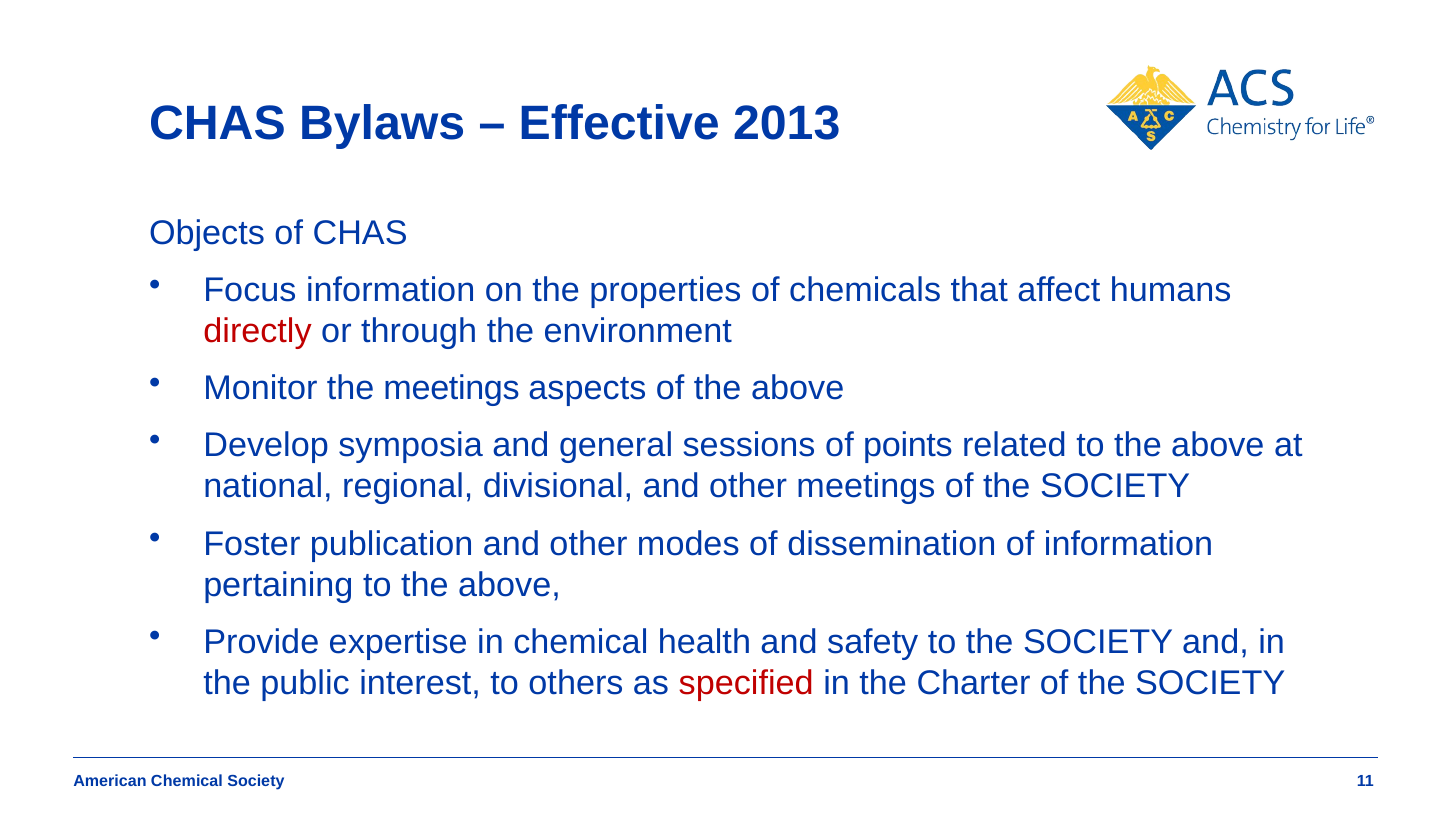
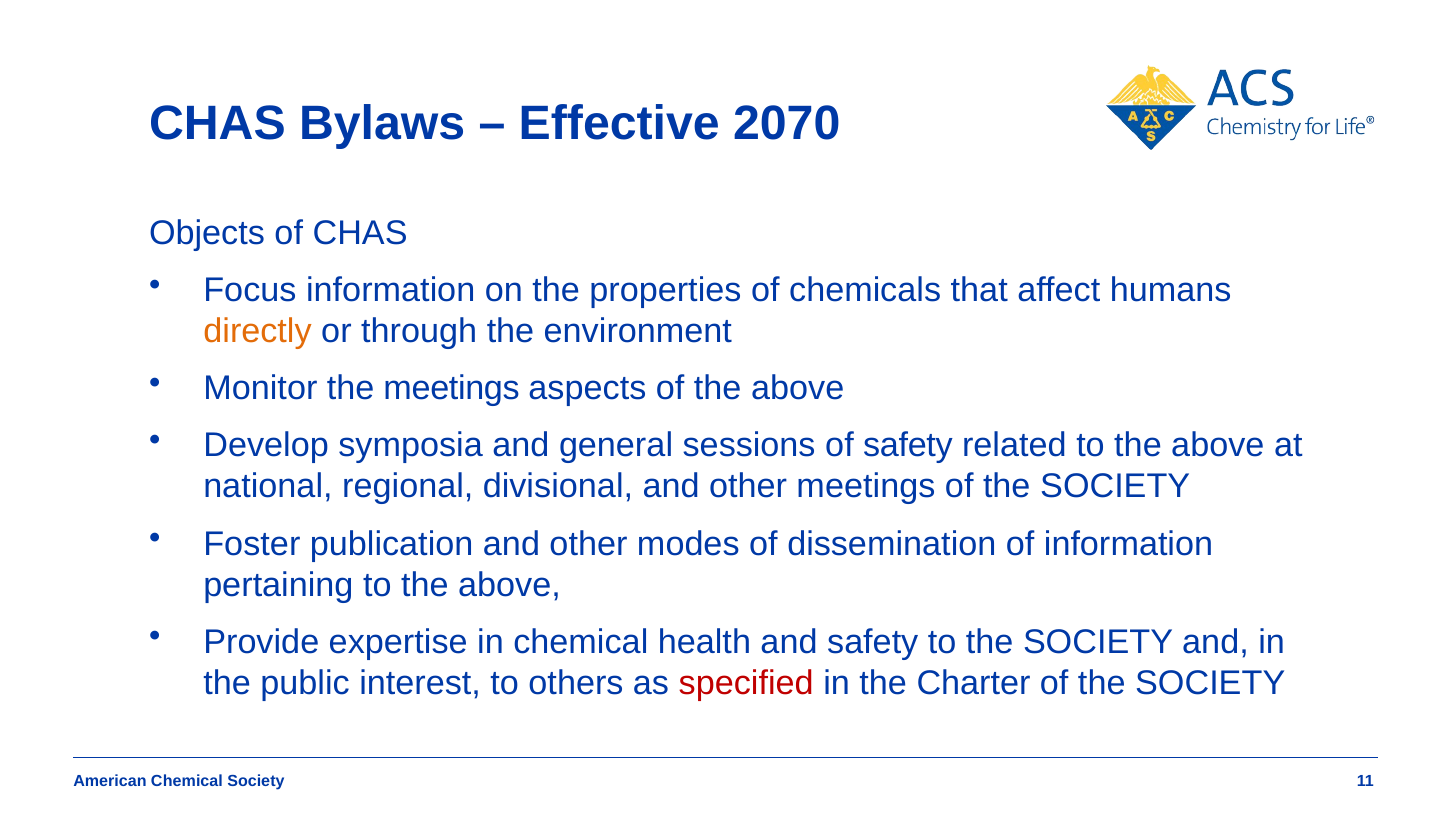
2013: 2013 -> 2070
directly colour: red -> orange
of points: points -> safety
